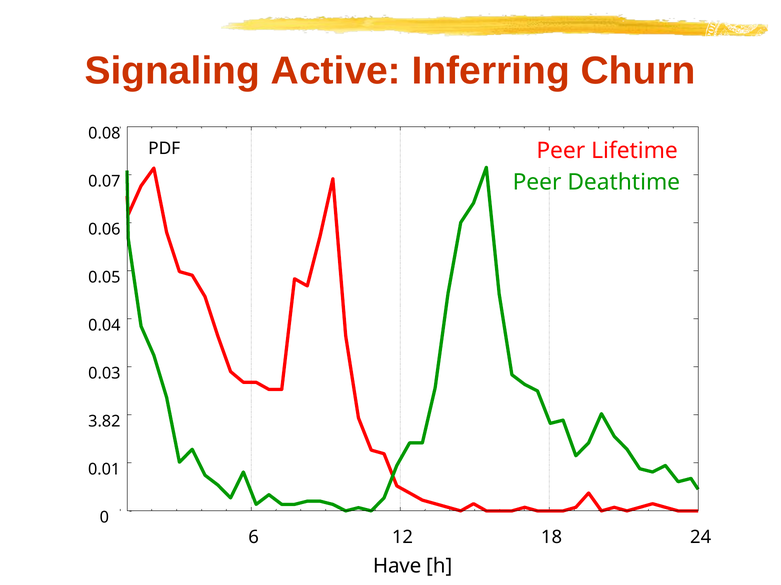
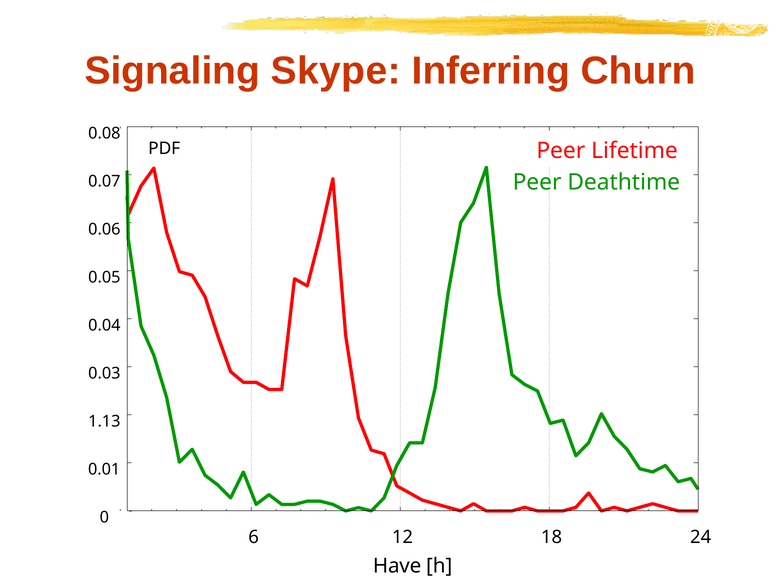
Active: Active -> Skype
3.82: 3.82 -> 1.13
